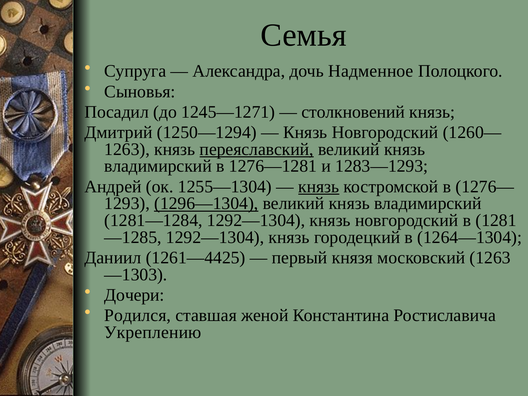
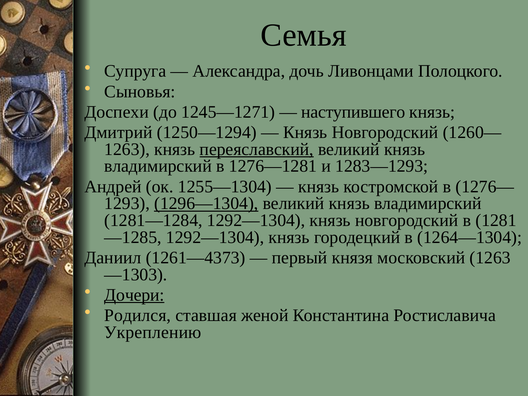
Надменное: Надменное -> Ливонцами
Посадил: Посадил -> Доспехи
столкновений: столкновений -> наступившего
князь at (319, 187) underline: present -> none
1261—4425: 1261—4425 -> 1261—4373
Дочери underline: none -> present
